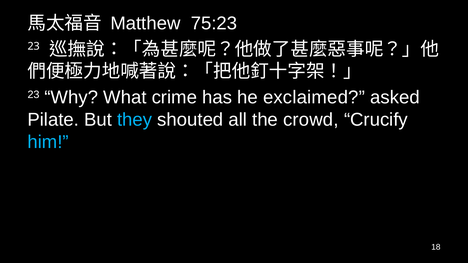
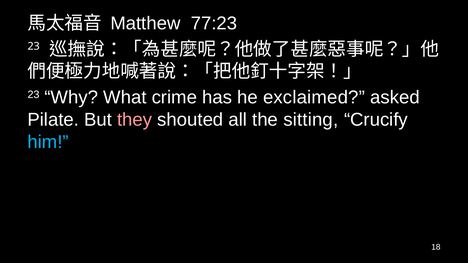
75:23: 75:23 -> 77:23
they colour: light blue -> pink
crowd: crowd -> sitting
